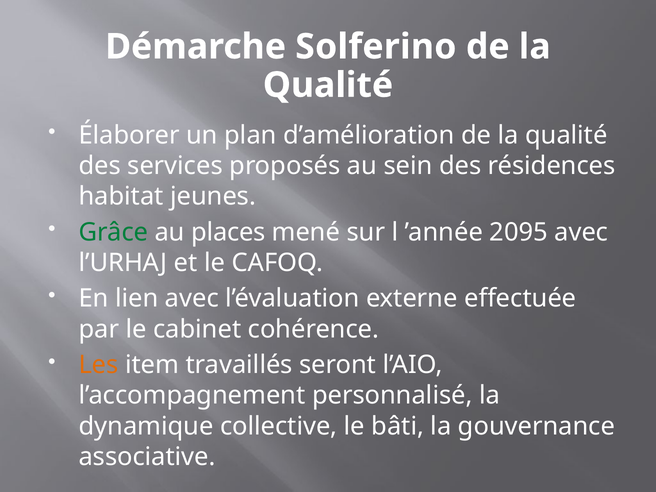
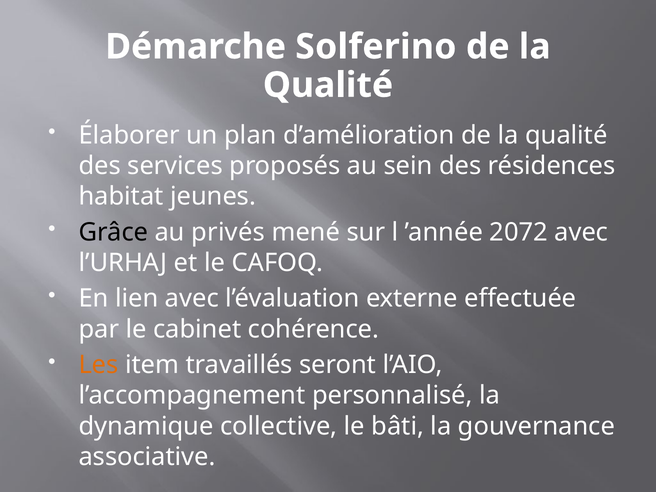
Grâce colour: green -> black
places: places -> privés
2095: 2095 -> 2072
